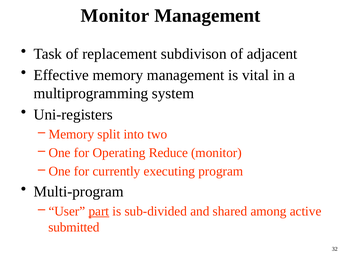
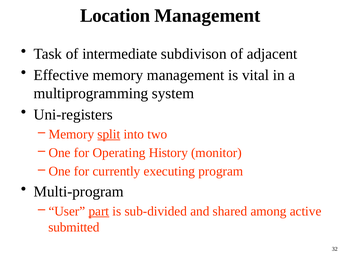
Monitor at (115, 16): Monitor -> Location
replacement: replacement -> intermediate
split underline: none -> present
Reduce: Reduce -> History
